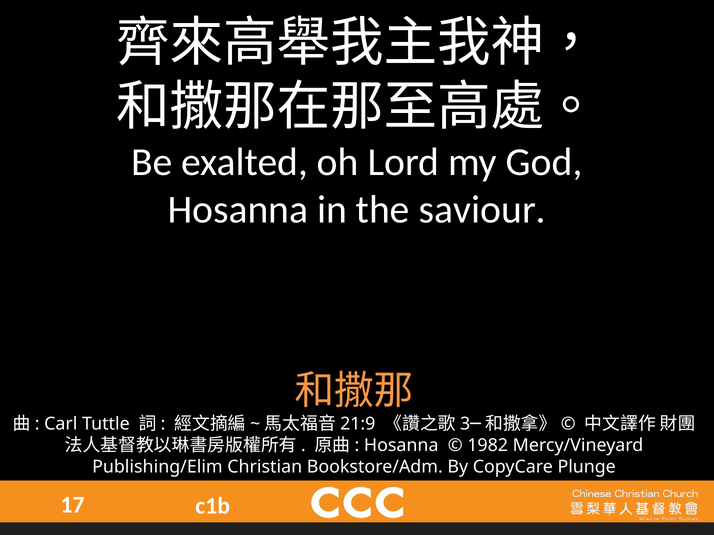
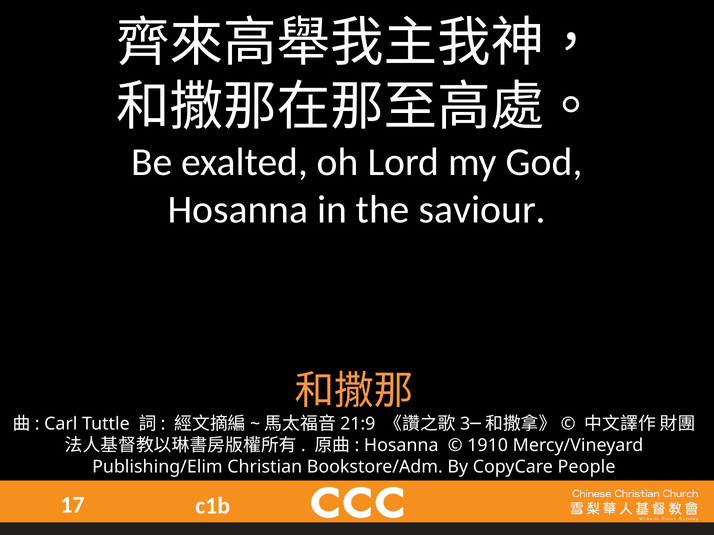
1982: 1982 -> 1910
Plunge: Plunge -> People
